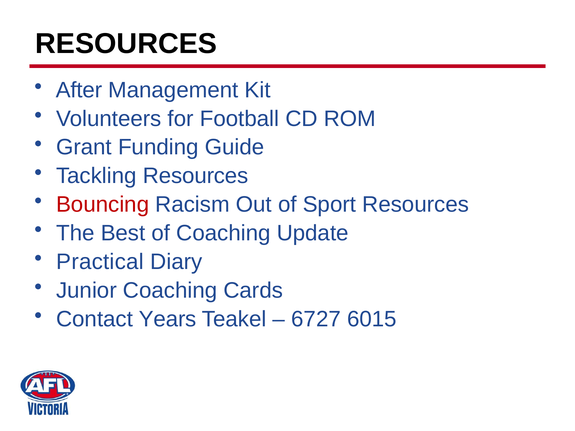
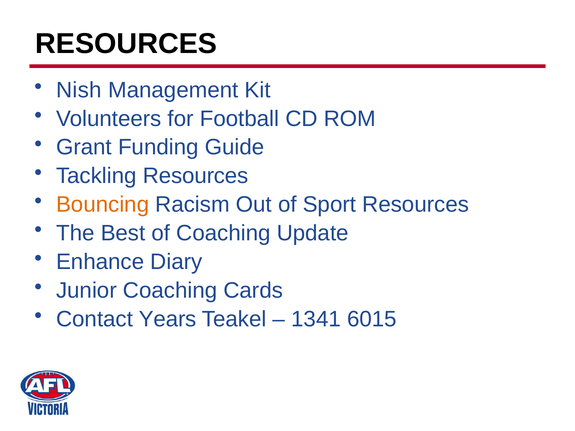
After: After -> Nish
Bouncing colour: red -> orange
Practical: Practical -> Enhance
6727: 6727 -> 1341
